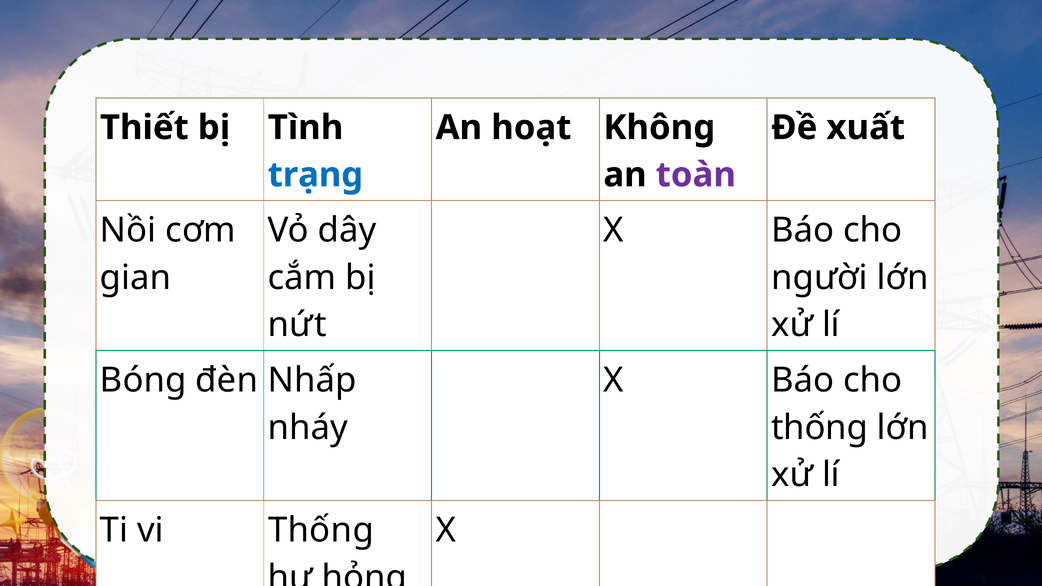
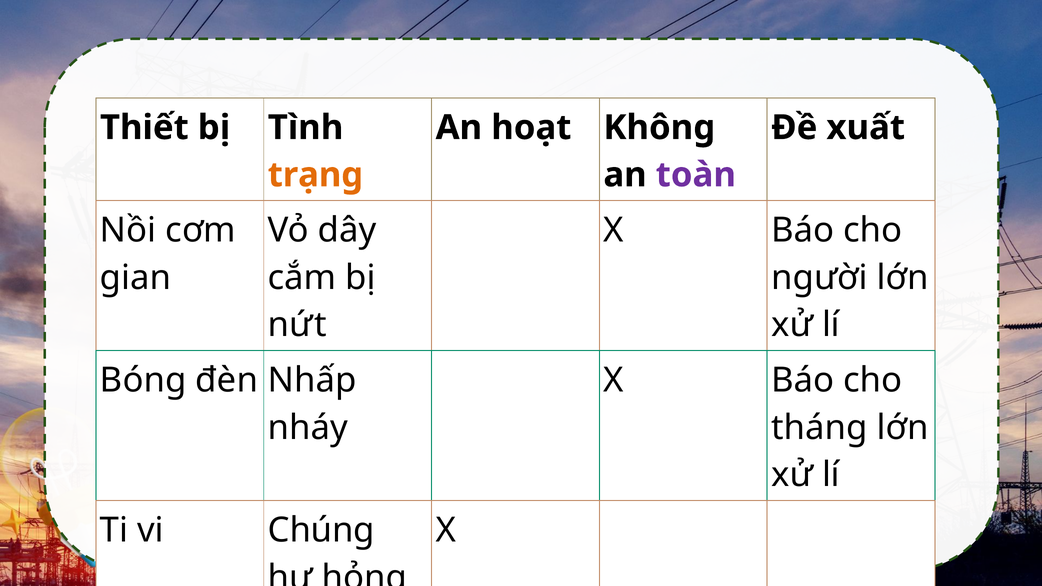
trạng colour: blue -> orange
thống at (820, 428): thống -> tháng
vi Thống: Thống -> Chúng
